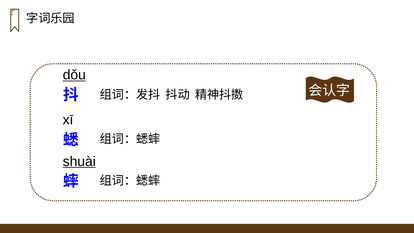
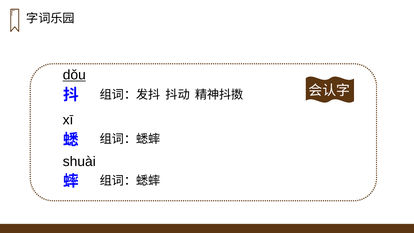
shuài underline: present -> none
